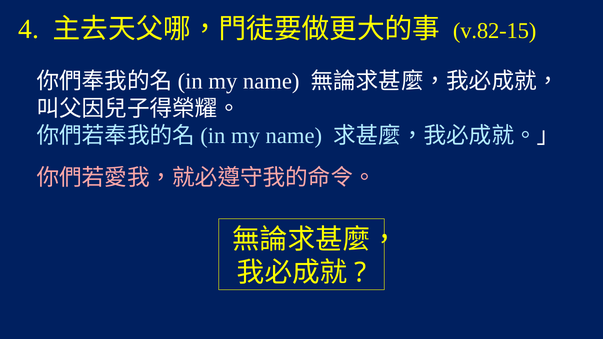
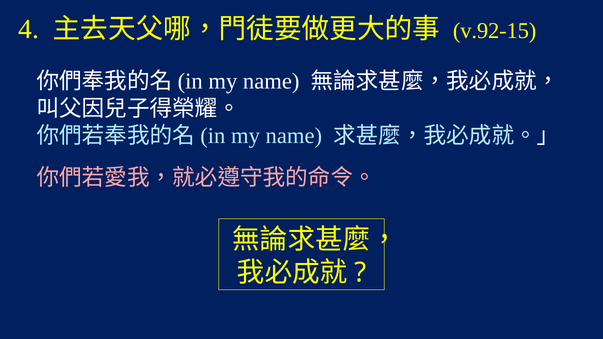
v.82-15: v.82-15 -> v.92-15
